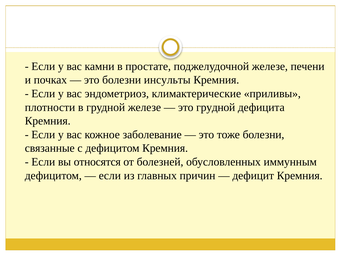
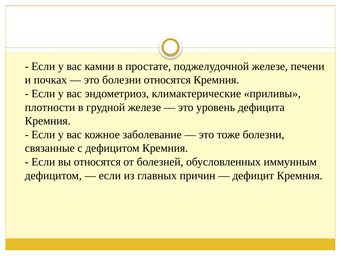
болезни инсульты: инсульты -> относятся
это грудной: грудной -> уровень
